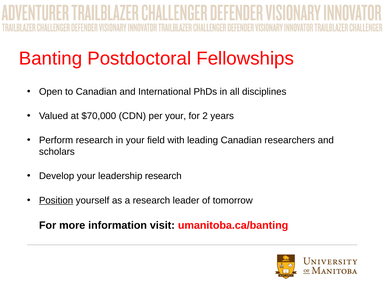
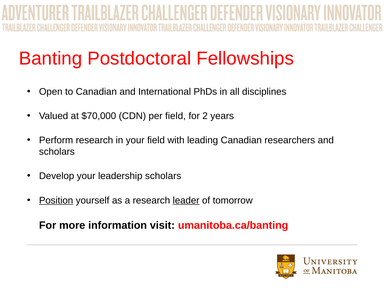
per your: your -> field
leadership research: research -> scholars
leader underline: none -> present
